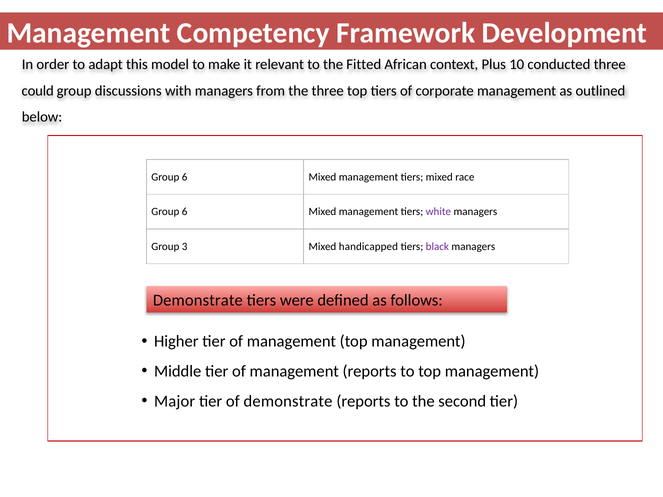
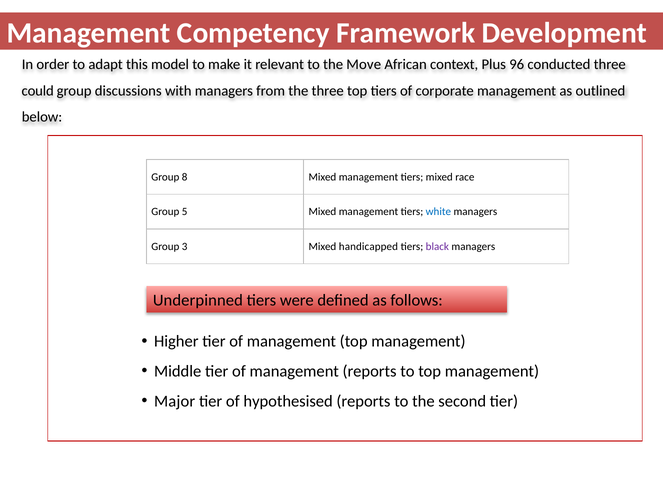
Fitted: Fitted -> Move
10: 10 -> 96
6 at (185, 177): 6 -> 8
6 at (185, 212): 6 -> 5
white colour: purple -> blue
Demonstrate at (198, 300): Demonstrate -> Underpinned
of demonstrate: demonstrate -> hypothesised
